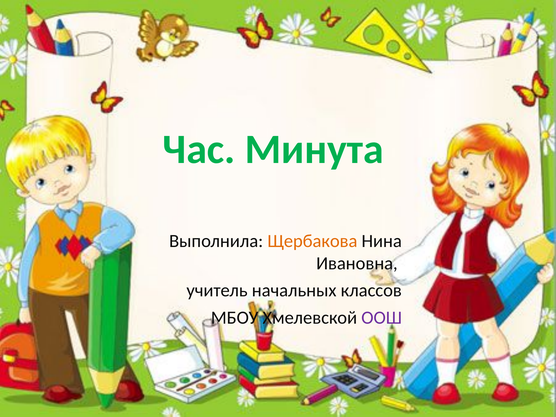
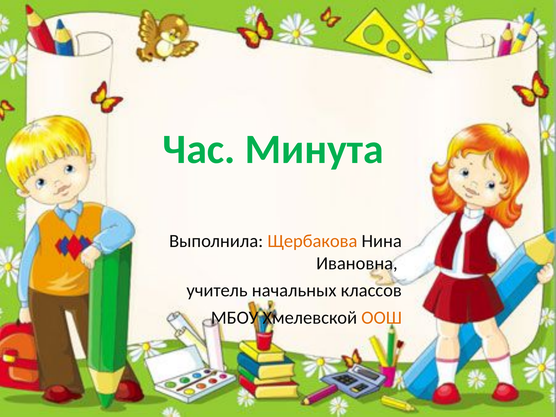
ООШ colour: purple -> orange
